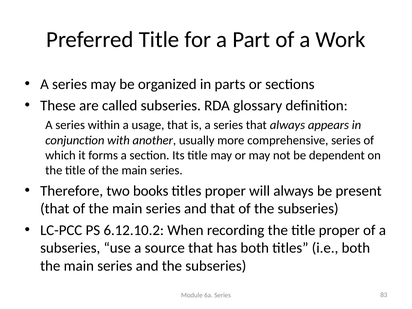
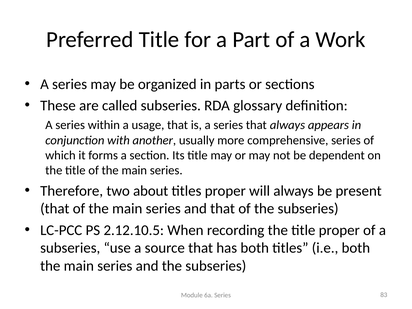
books: books -> about
6.12.10.2: 6.12.10.2 -> 2.12.10.5
